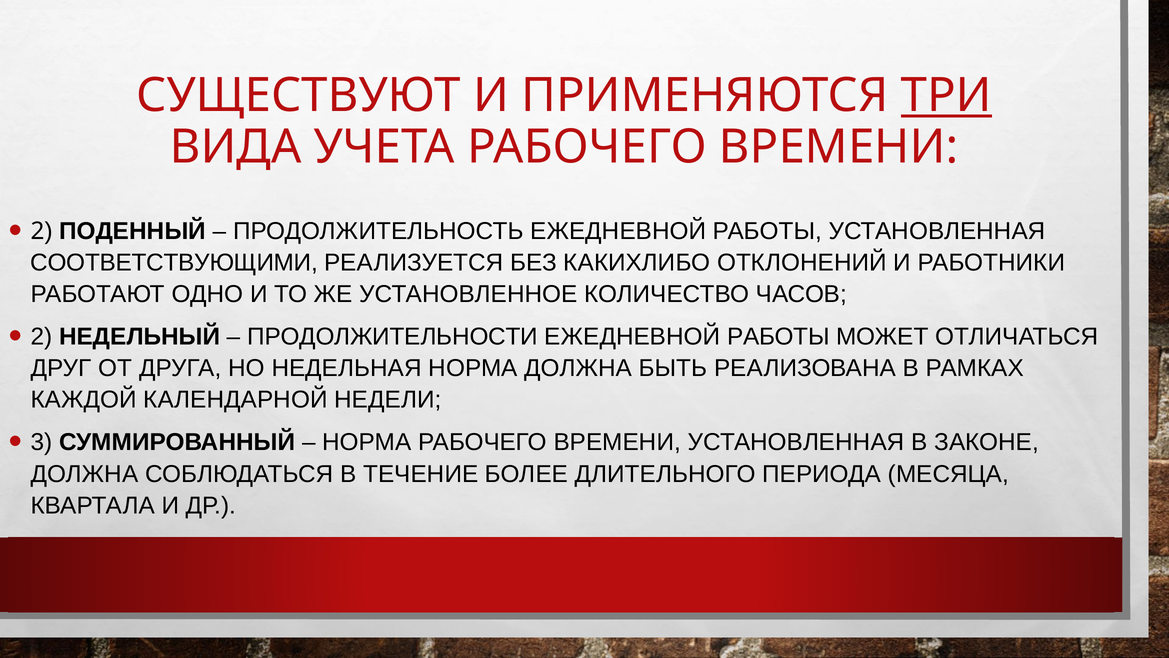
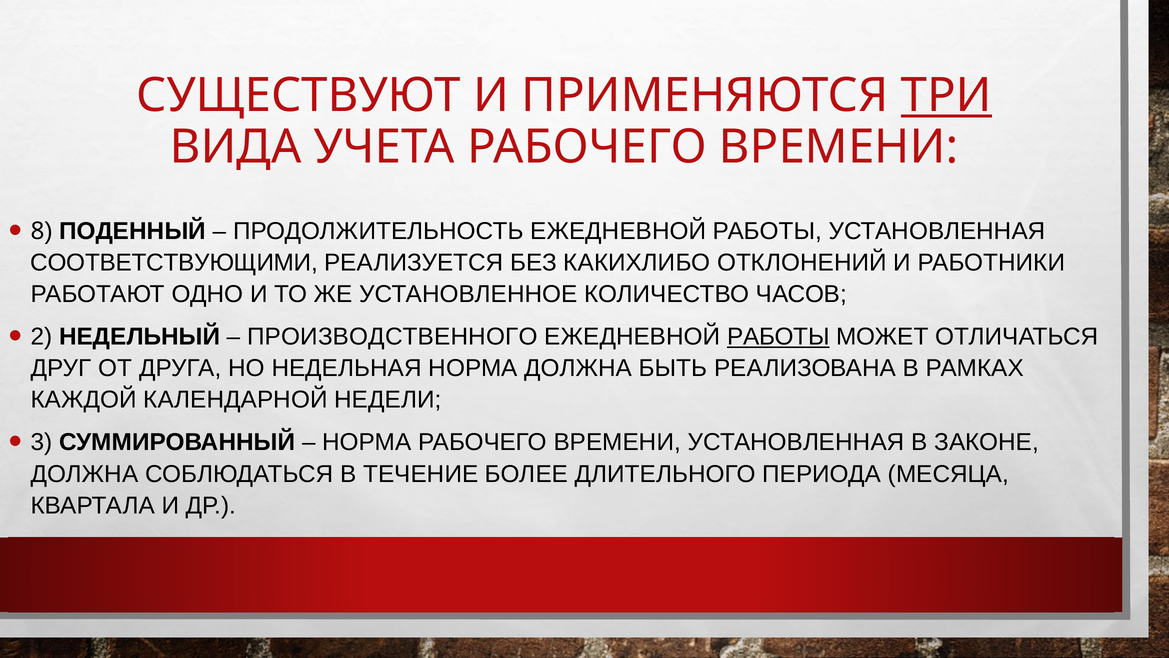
2 at (38, 231): 2 -> 8
ПРОДОЛЖИТЕЛЬНОСТИ: ПРОДОЛЖИТЕЛЬНОСТИ -> ПРОИЗВОДСТВЕННОГО
РАБОТЫ at (778, 337) underline: none -> present
